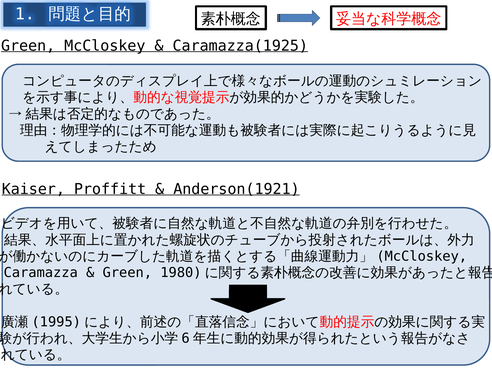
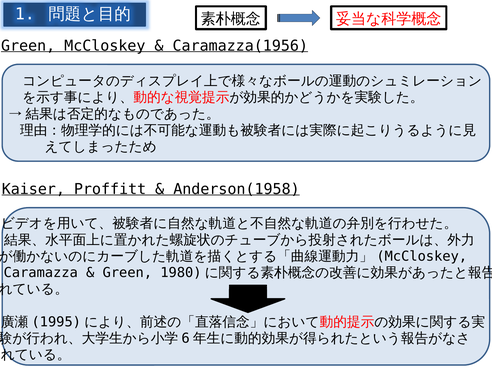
Caramazza(1925: Caramazza(1925 -> Caramazza(1956
Anderson(1921: Anderson(1921 -> Anderson(1958
